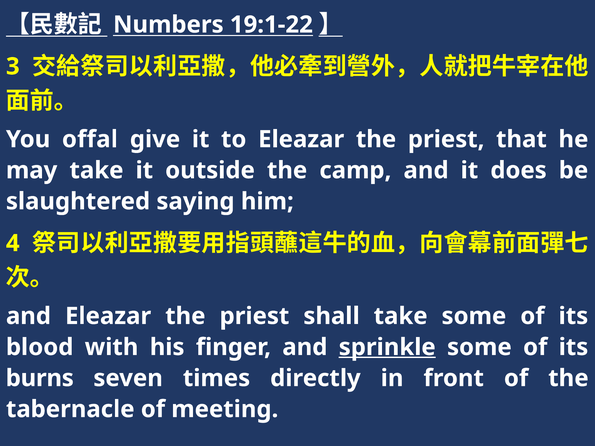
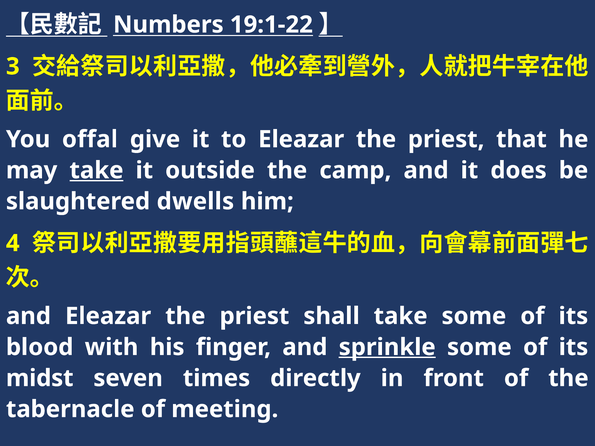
take at (96, 170) underline: none -> present
saying: saying -> dwells
burns: burns -> midst
